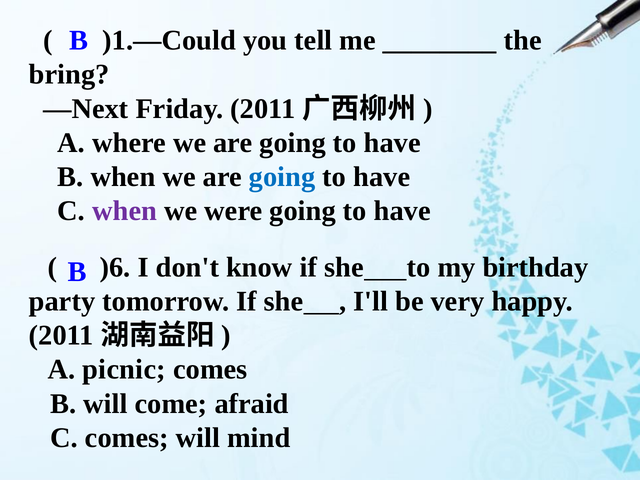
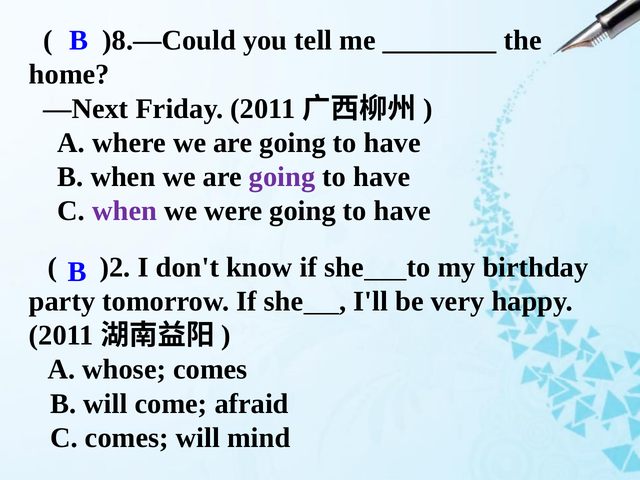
)1.—Could: )1.—Could -> )8.—Could
bring: bring -> home
going at (282, 177) colour: blue -> purple
)6: )6 -> )2
picnic: picnic -> whose
